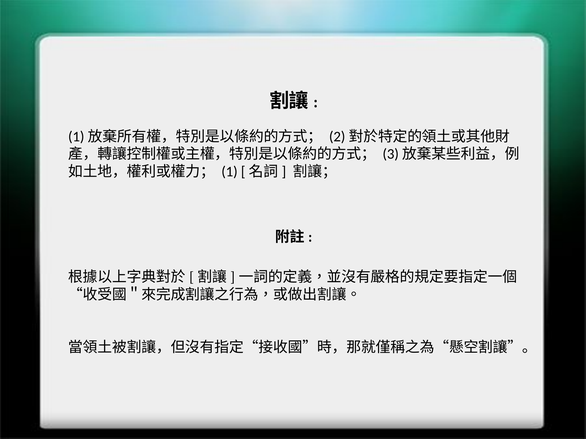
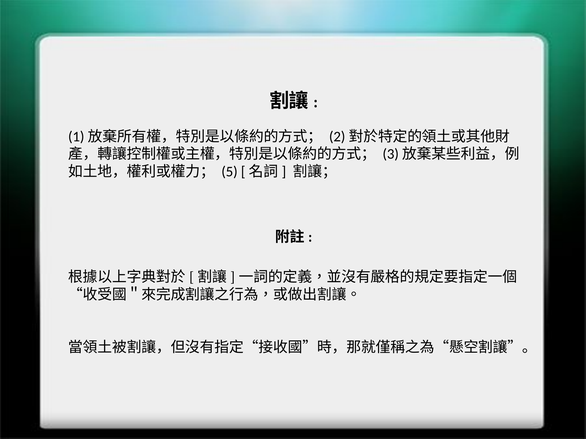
1: 1 -> 5
